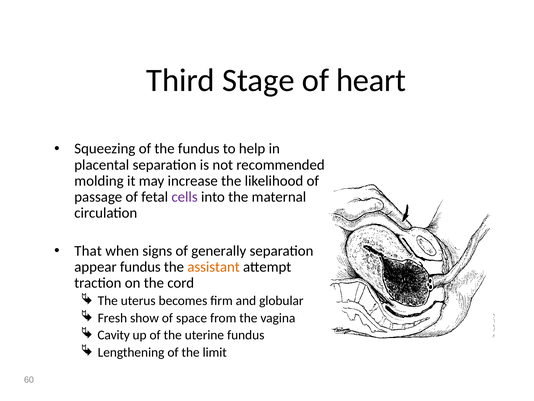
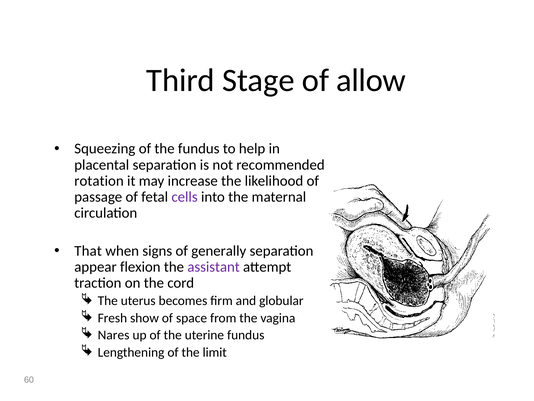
heart: heart -> allow
molding: molding -> rotation
appear fundus: fundus -> flexion
assistant colour: orange -> purple
Cavity: Cavity -> Nares
